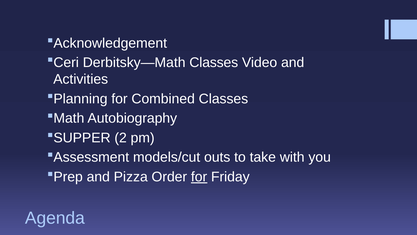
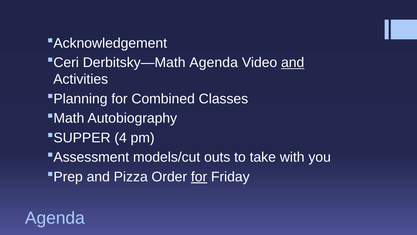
Derbitsky—Math Classes: Classes -> Agenda
and at (293, 63) underline: none -> present
2: 2 -> 4
